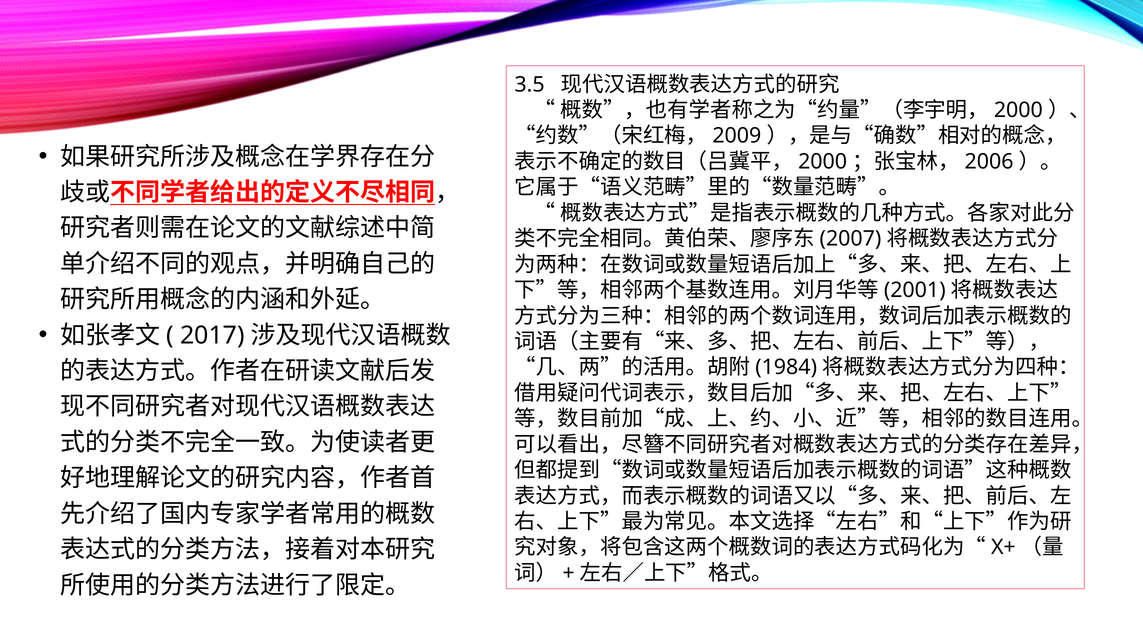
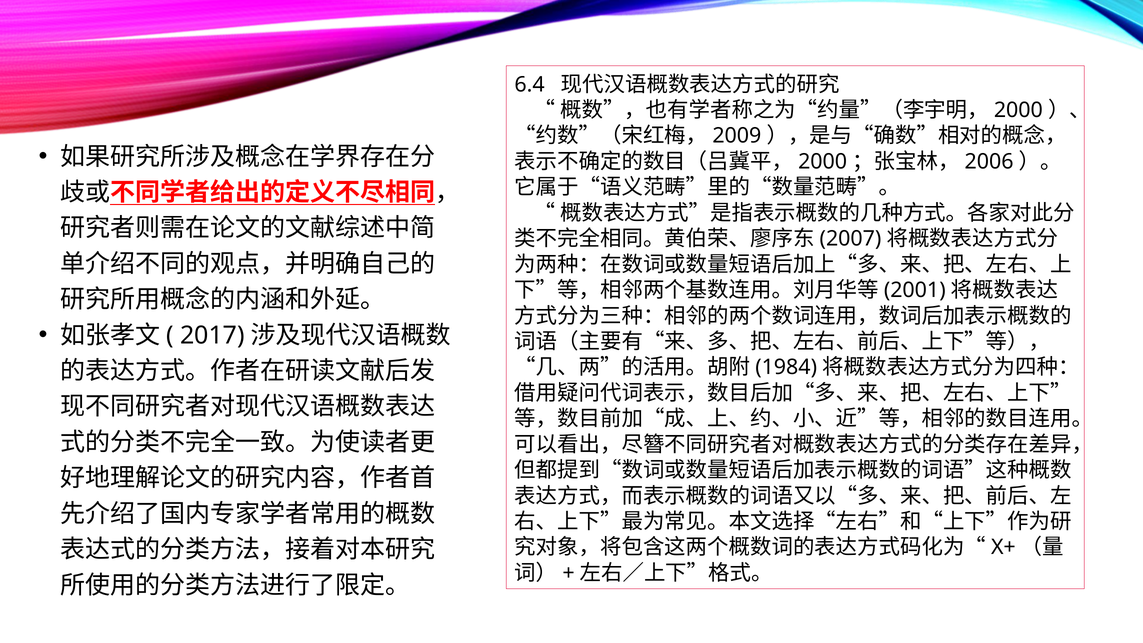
3.5: 3.5 -> 6.4
